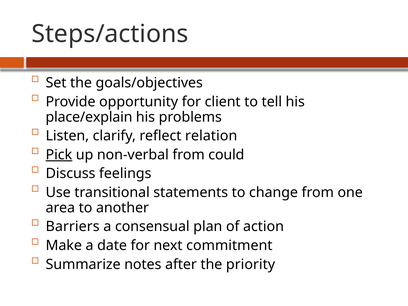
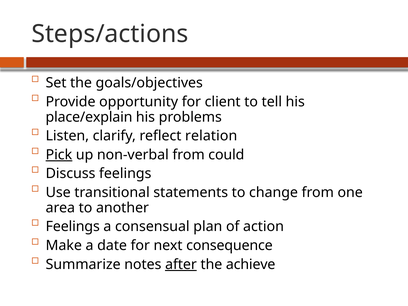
Barriers at (73, 227): Barriers -> Feelings
commitment: commitment -> consequence
after underline: none -> present
priority: priority -> achieve
